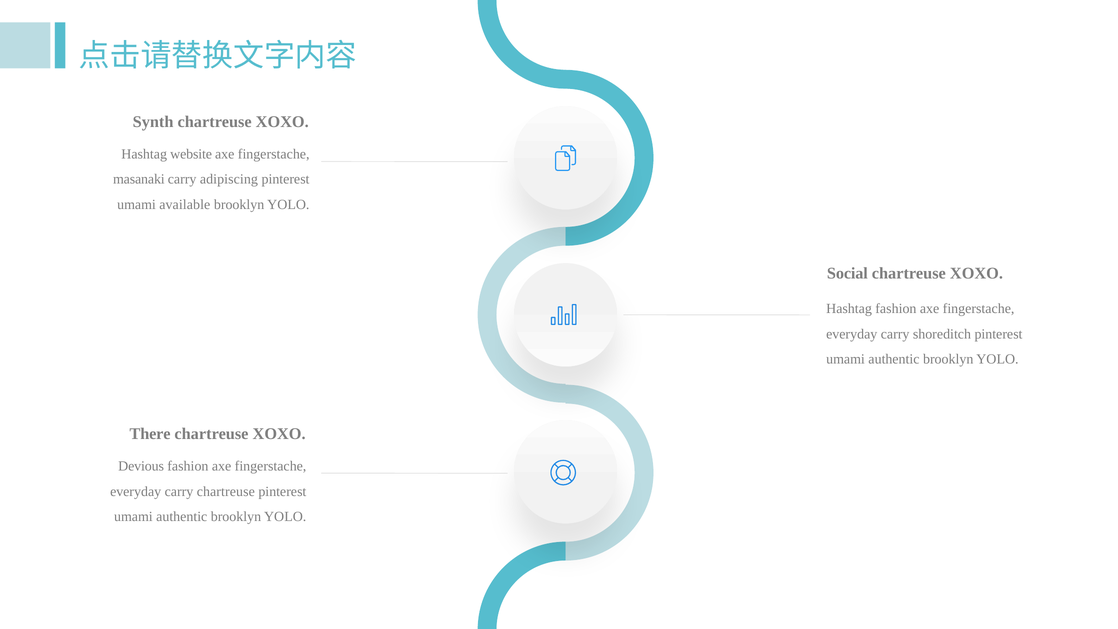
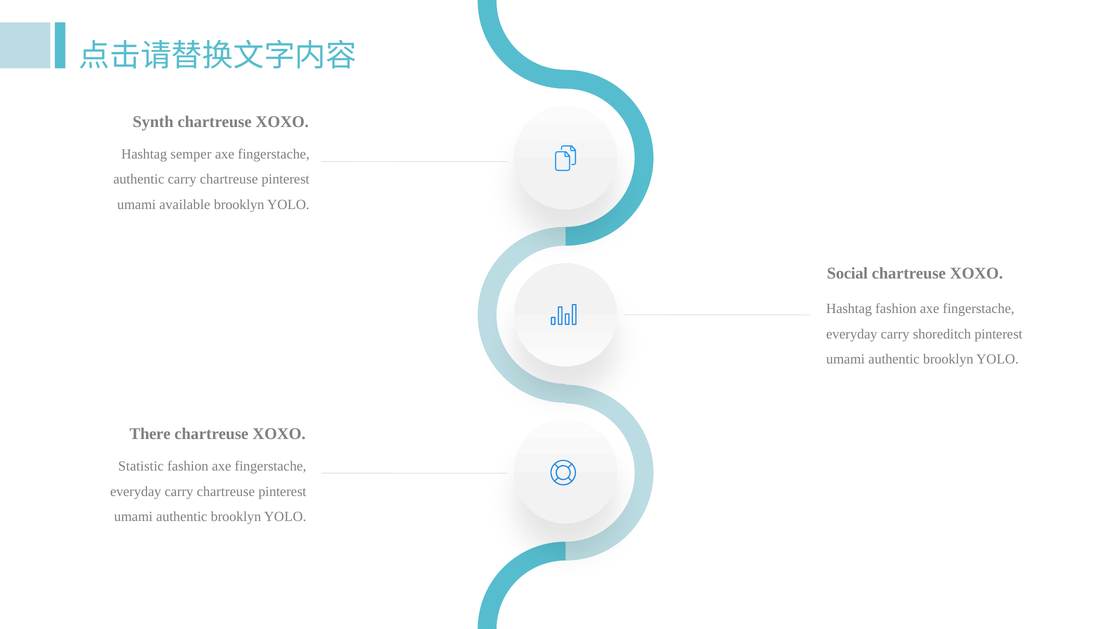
website: website -> semper
masanaki at (139, 179): masanaki -> authentic
adipiscing at (229, 179): adipiscing -> chartreuse
Devious: Devious -> Statistic
